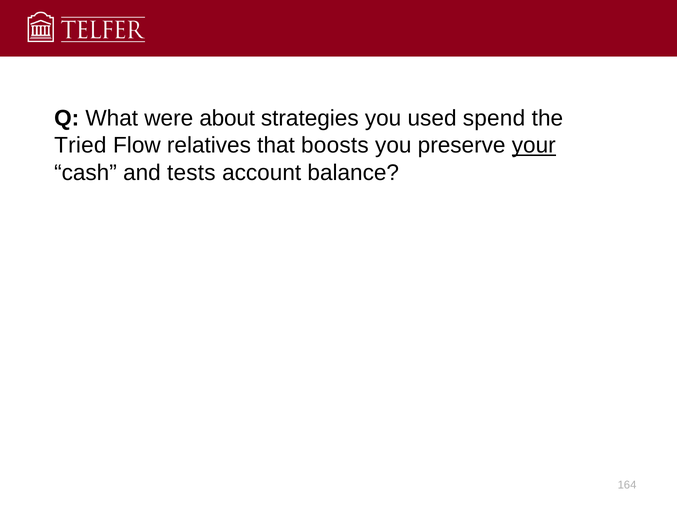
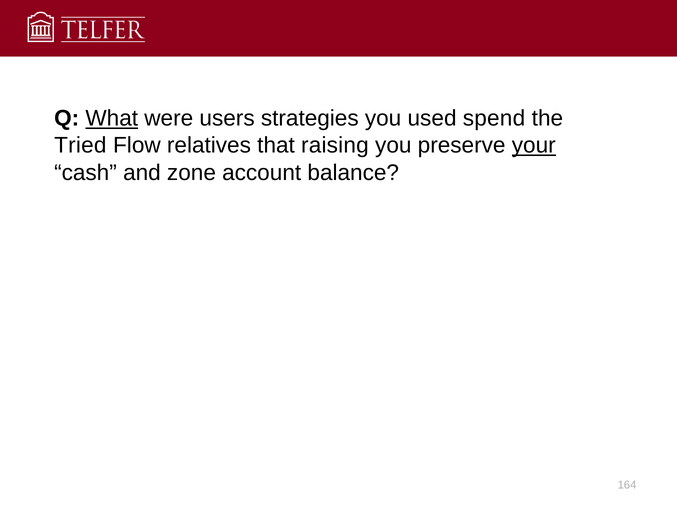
What underline: none -> present
about: about -> users
boosts: boosts -> raising
tests: tests -> zone
